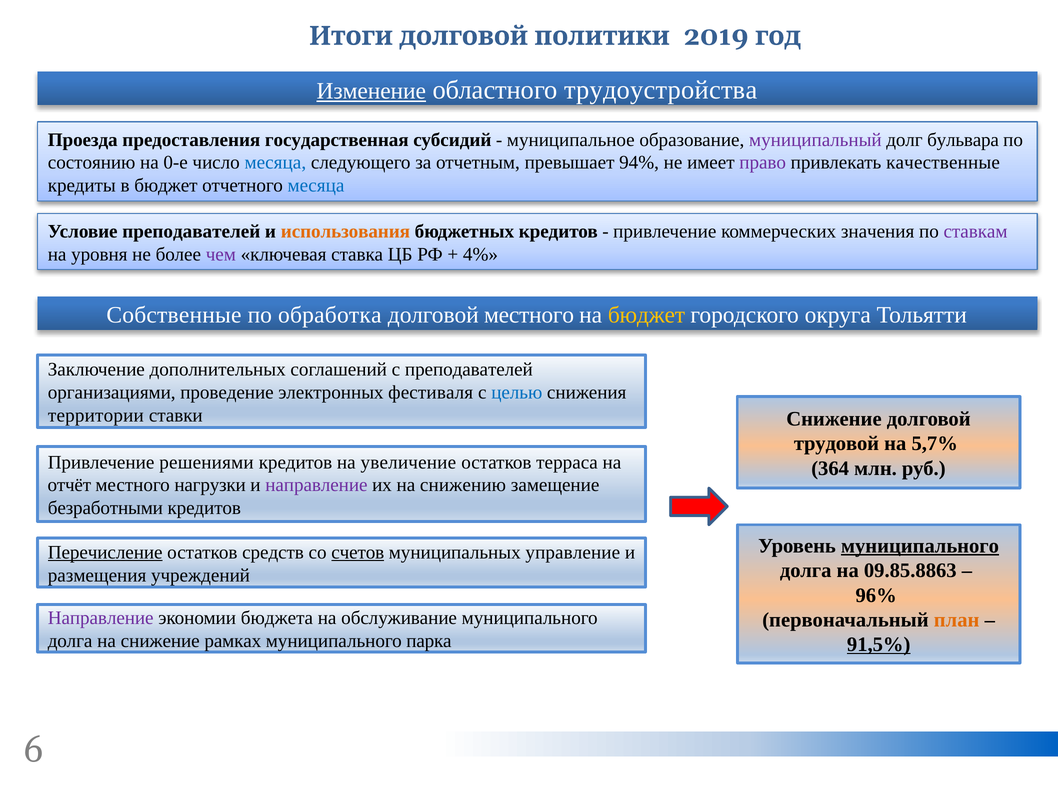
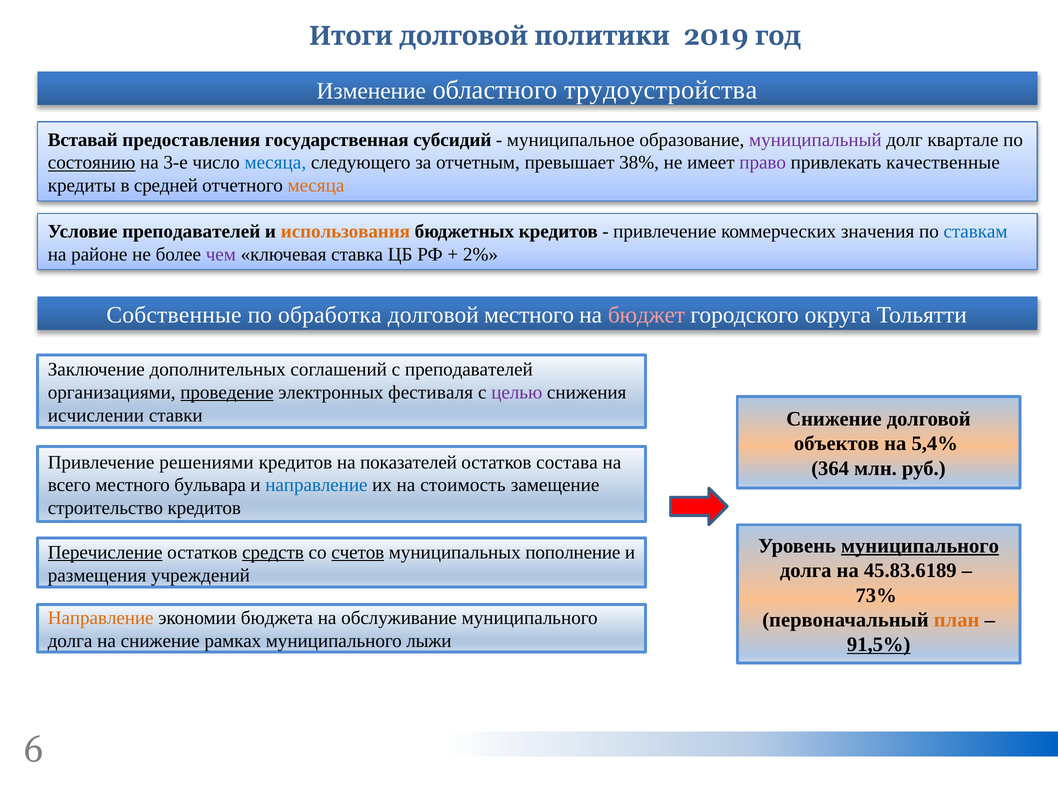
Изменение underline: present -> none
Проезда: Проезда -> Вставай
бульвара: бульвара -> квартале
состоянию underline: none -> present
0-е: 0-е -> 3-е
94%: 94% -> 38%
в бюджет: бюджет -> средней
месяца at (316, 186) colour: blue -> orange
ставкам colour: purple -> blue
уровня: уровня -> районе
4%: 4% -> 2%
бюджет at (646, 315) colour: yellow -> pink
проведение underline: none -> present
целью colour: blue -> purple
территории: территории -> исчислении
трудовой: трудовой -> объектов
5,7%: 5,7% -> 5,4%
увеличение: увеличение -> показателей
терраса: терраса -> состава
отчёт: отчёт -> всего
нагрузки: нагрузки -> бульвара
направление at (316, 485) colour: purple -> blue
снижению: снижению -> стоимость
безработными: безработными -> строительство
средств underline: none -> present
управление: управление -> пополнение
09.85.8863: 09.85.8863 -> 45.83.6189
96%: 96% -> 73%
Направление at (101, 618) colour: purple -> orange
парка: парка -> лыжи
